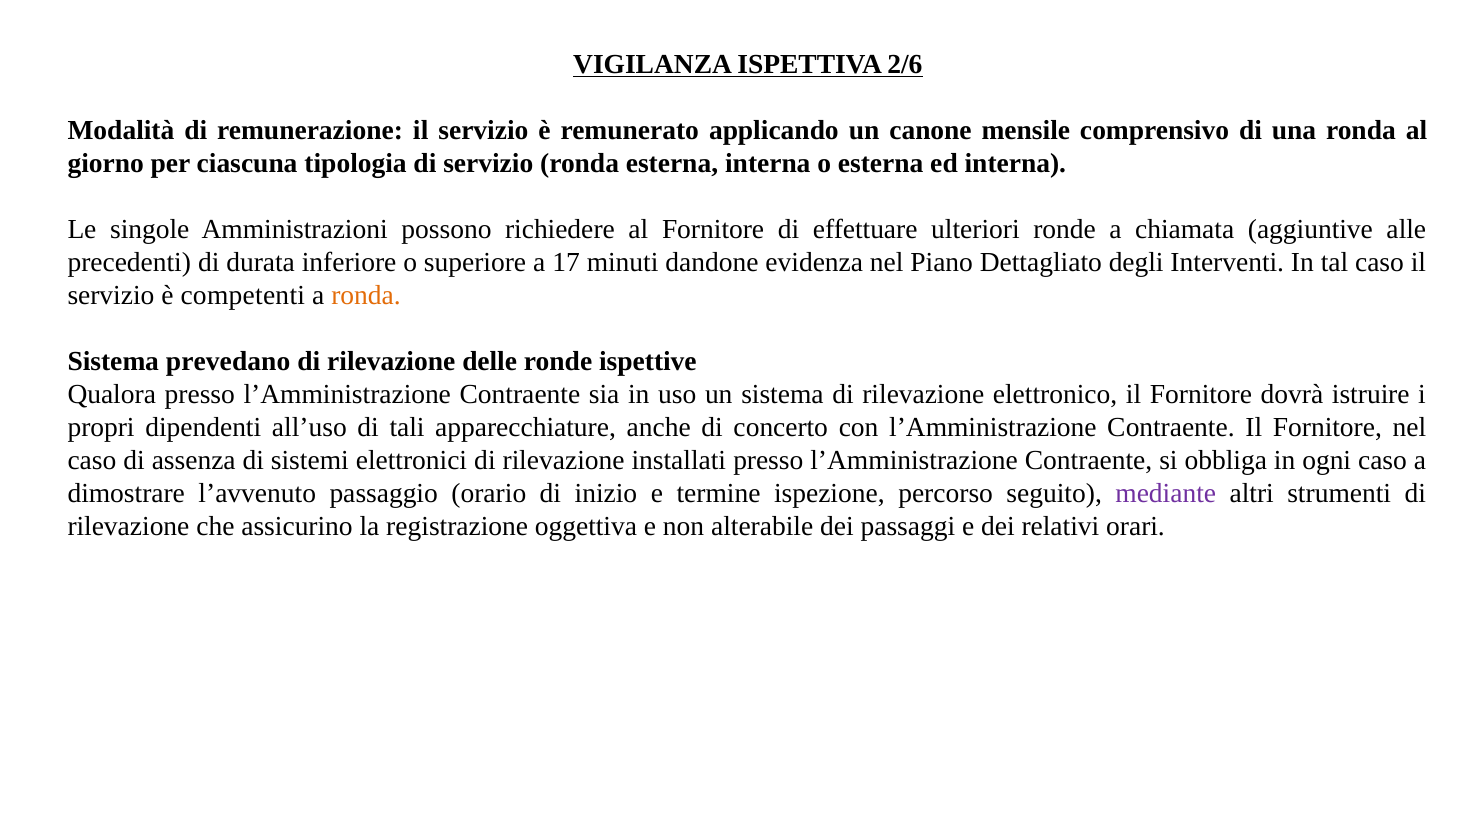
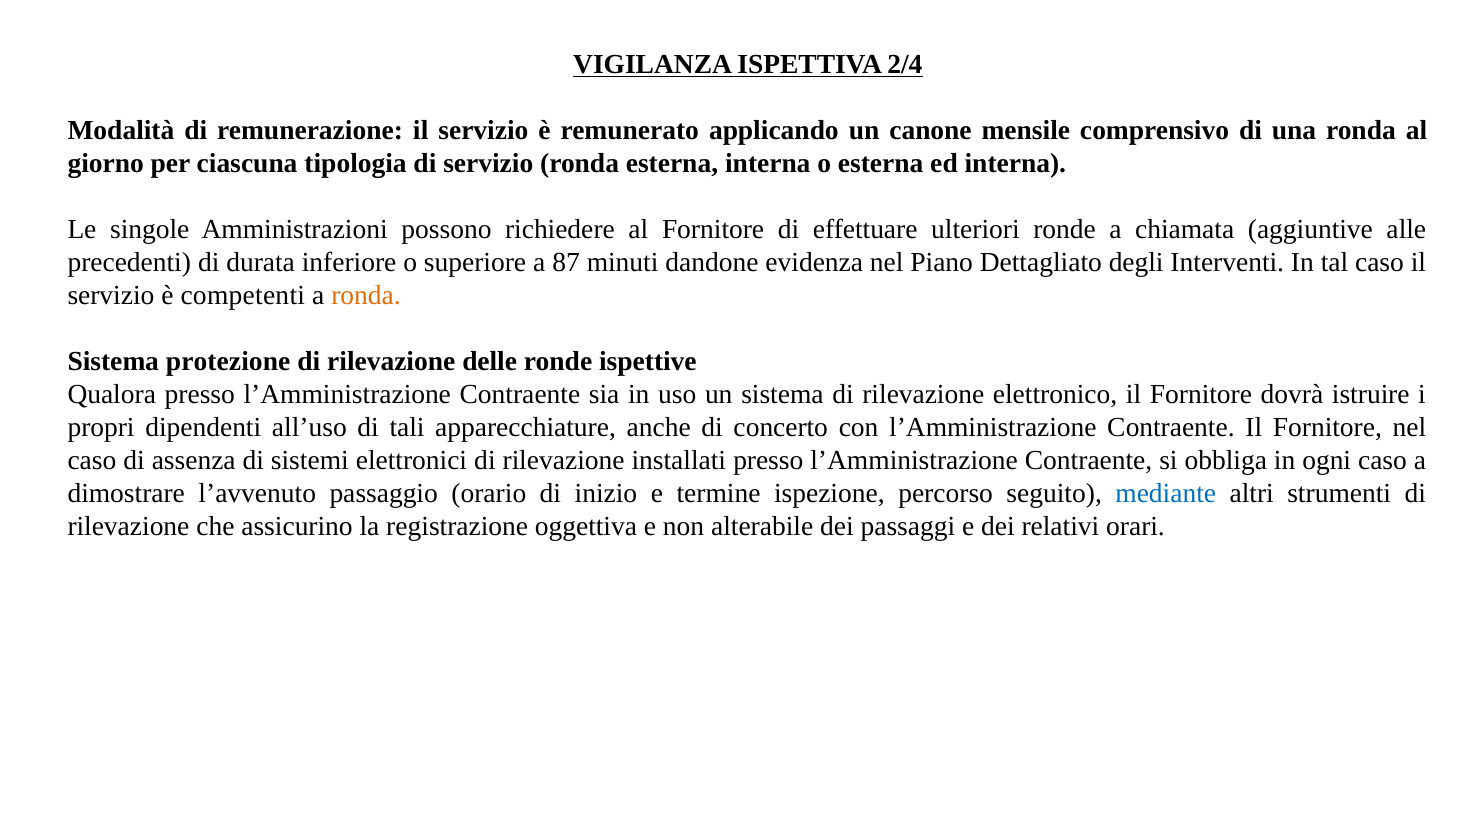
2/6: 2/6 -> 2/4
17: 17 -> 87
prevedano: prevedano -> protezione
mediante colour: purple -> blue
